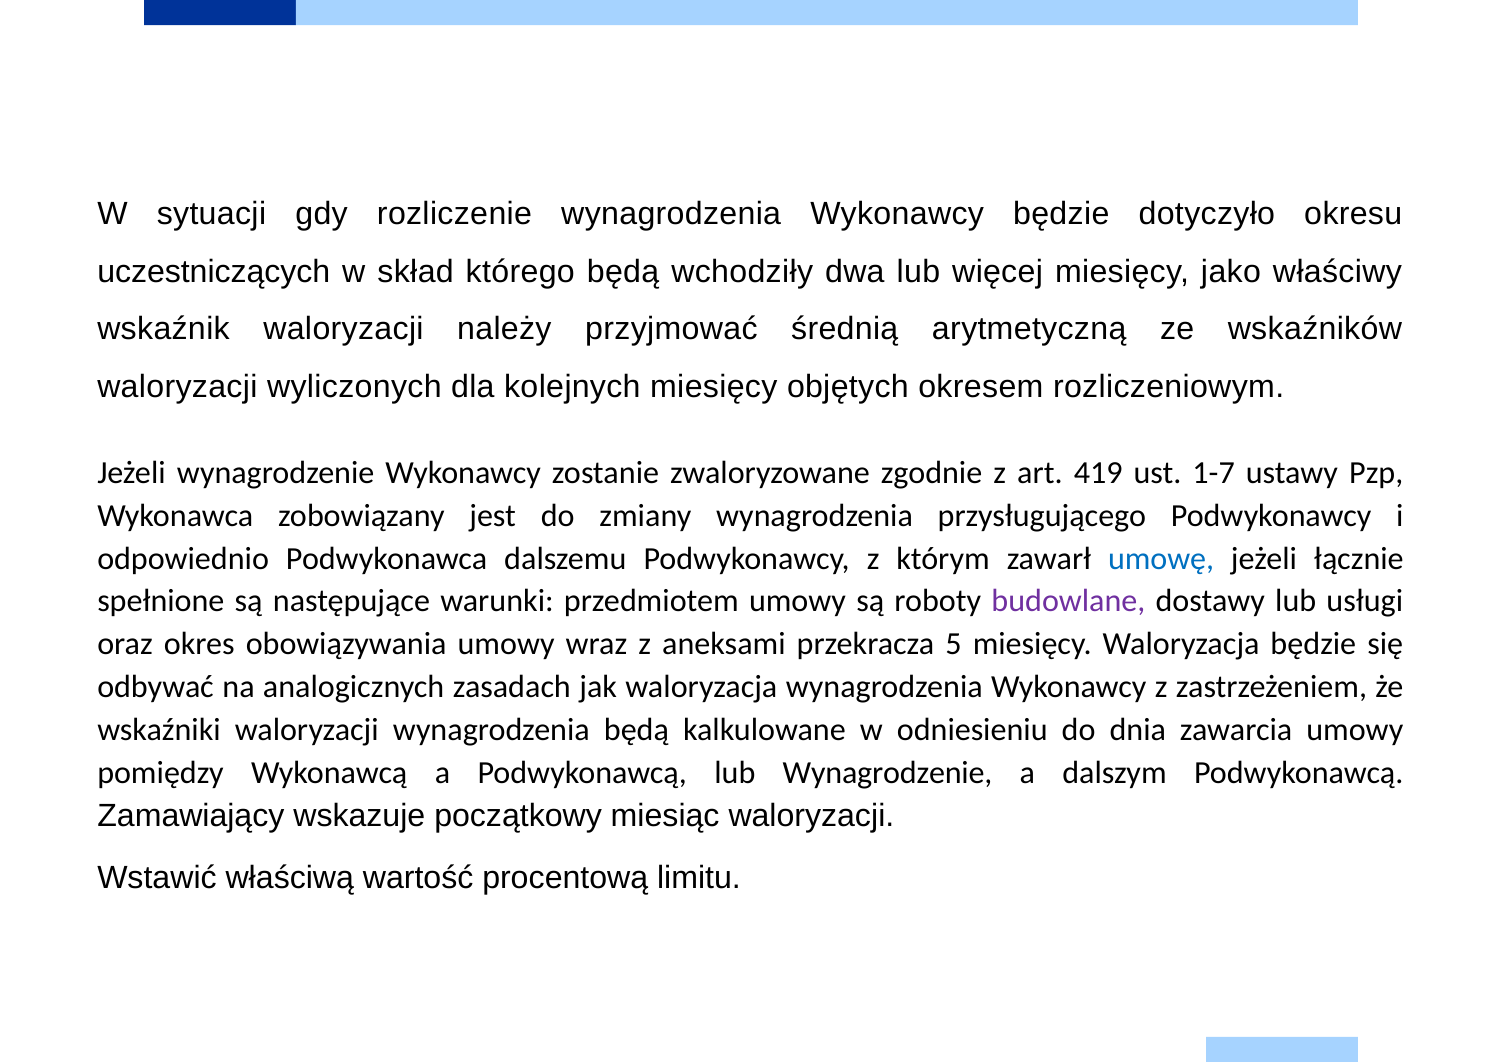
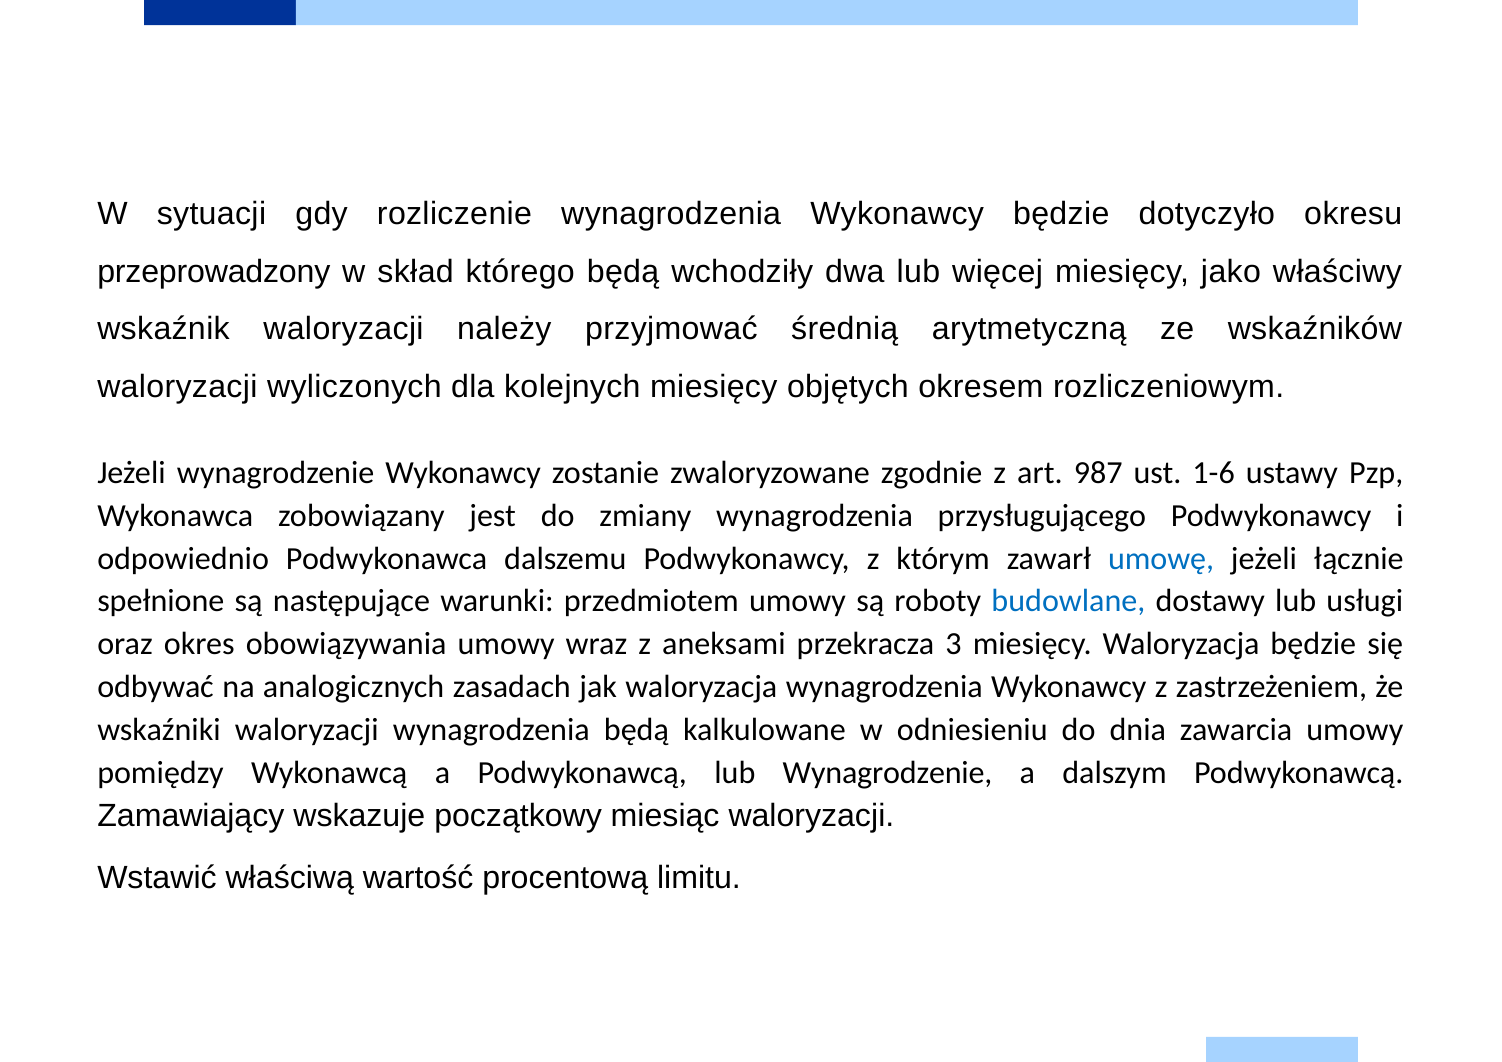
uczestniczących: uczestniczących -> przeprowadzony
419: 419 -> 987
1-7: 1-7 -> 1-6
budowlane colour: purple -> blue
5: 5 -> 3
